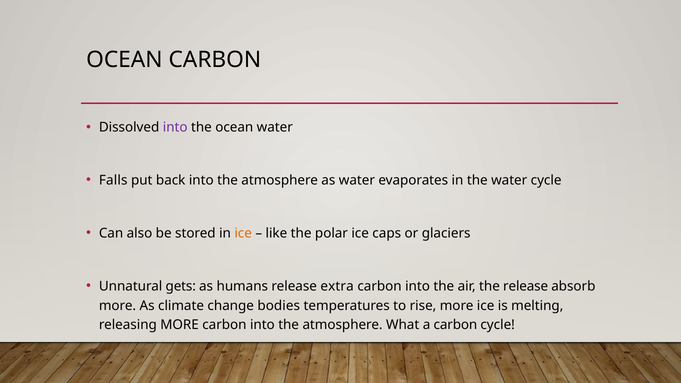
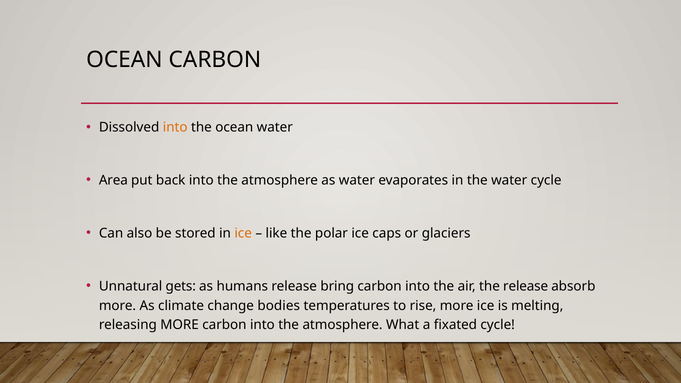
into at (175, 127) colour: purple -> orange
Falls: Falls -> Area
extra: extra -> bring
a carbon: carbon -> fixated
